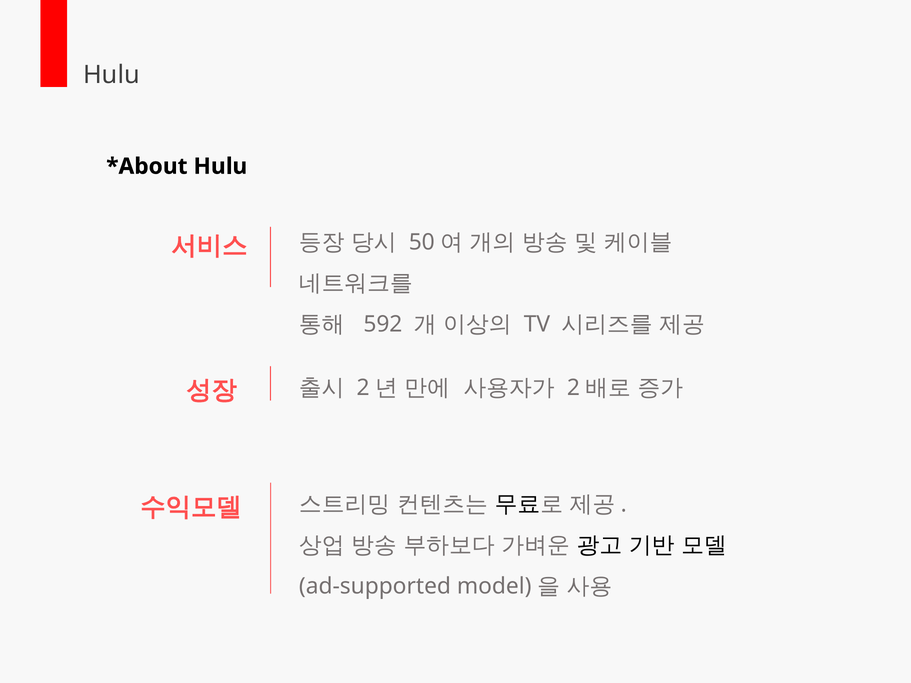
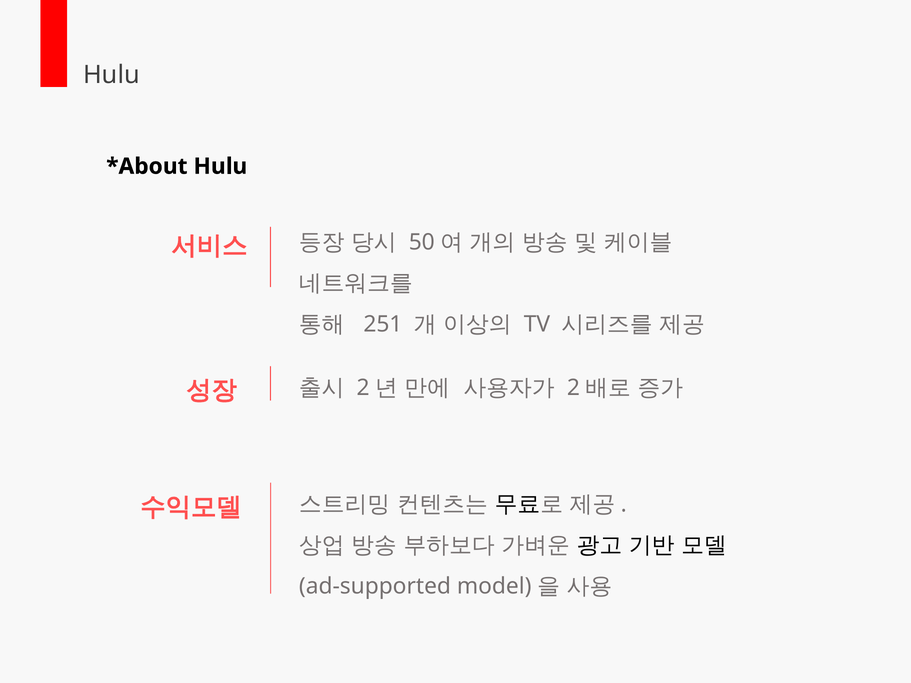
592: 592 -> 251
